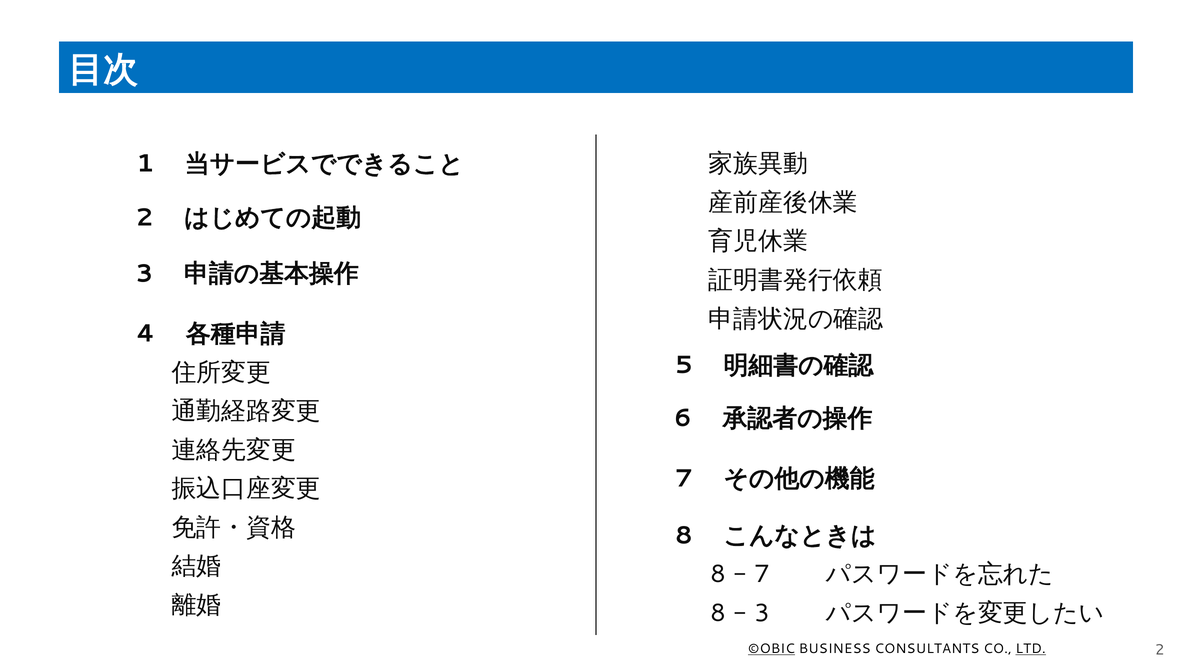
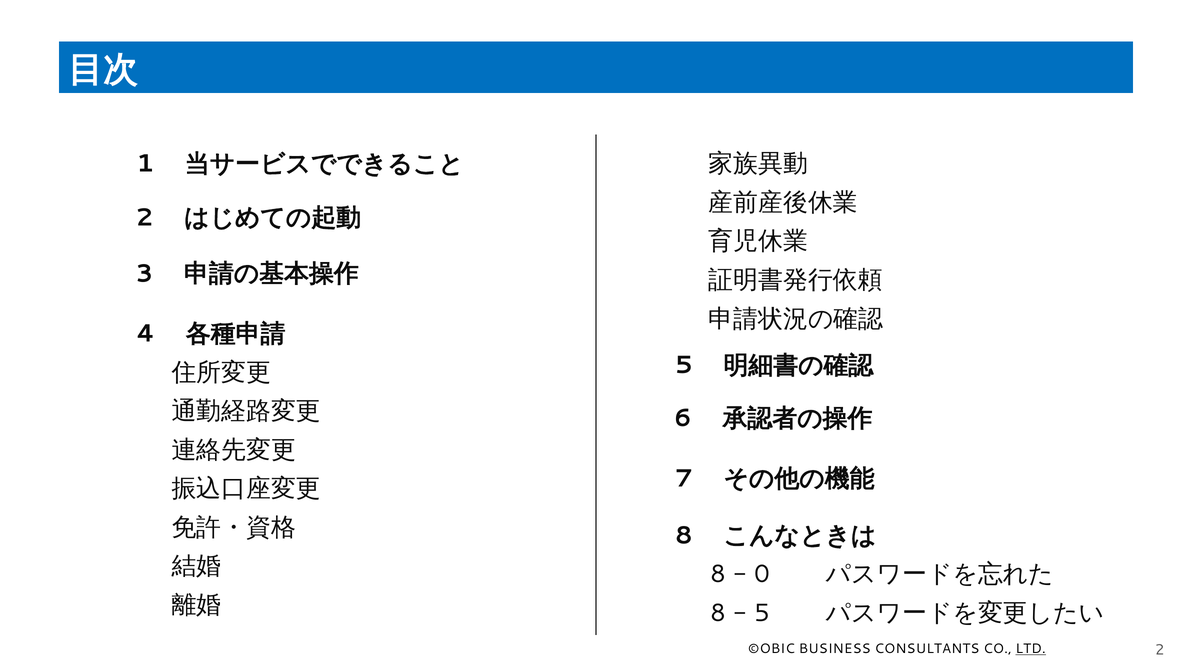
7 at (762, 574): 7 -> 0
3 at (762, 613): 3 -> 5
©OBIC underline: present -> none
